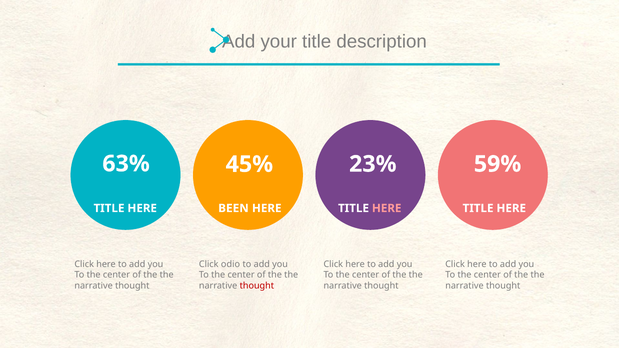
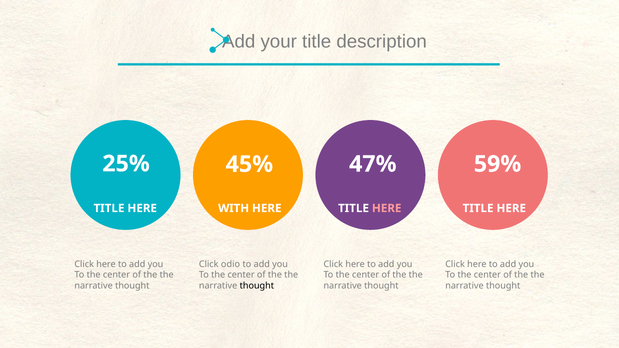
63%: 63% -> 25%
23%: 23% -> 47%
BEEN: BEEN -> WITH
thought at (257, 286) colour: red -> black
